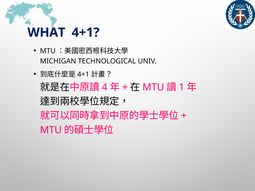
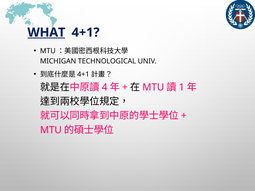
WHAT underline: none -> present
